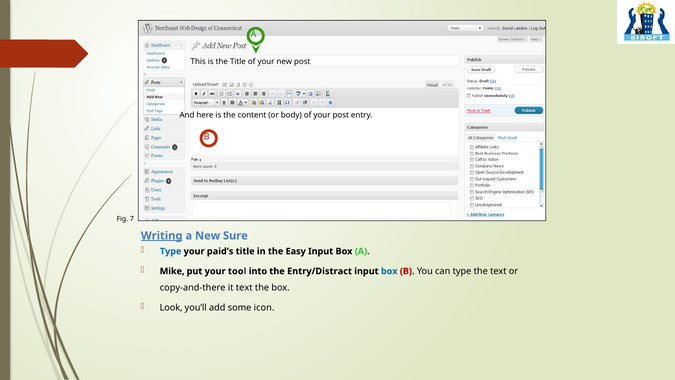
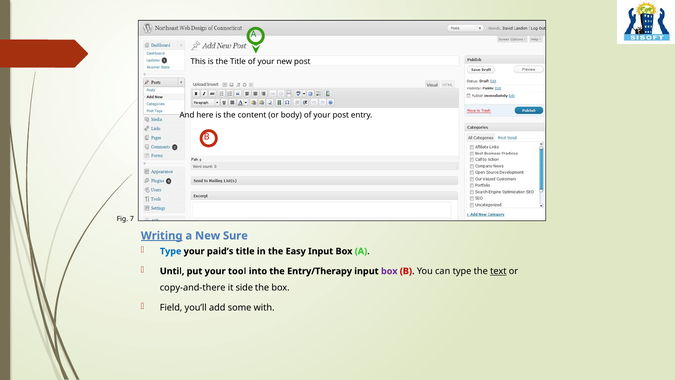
Mike: Mike -> Until
Entry/Distract: Entry/Distract -> Entry/Therapy
box at (389, 271) colour: blue -> purple
text at (498, 271) underline: none -> present
it text: text -> side
Look: Look -> Field
icon: icon -> with
